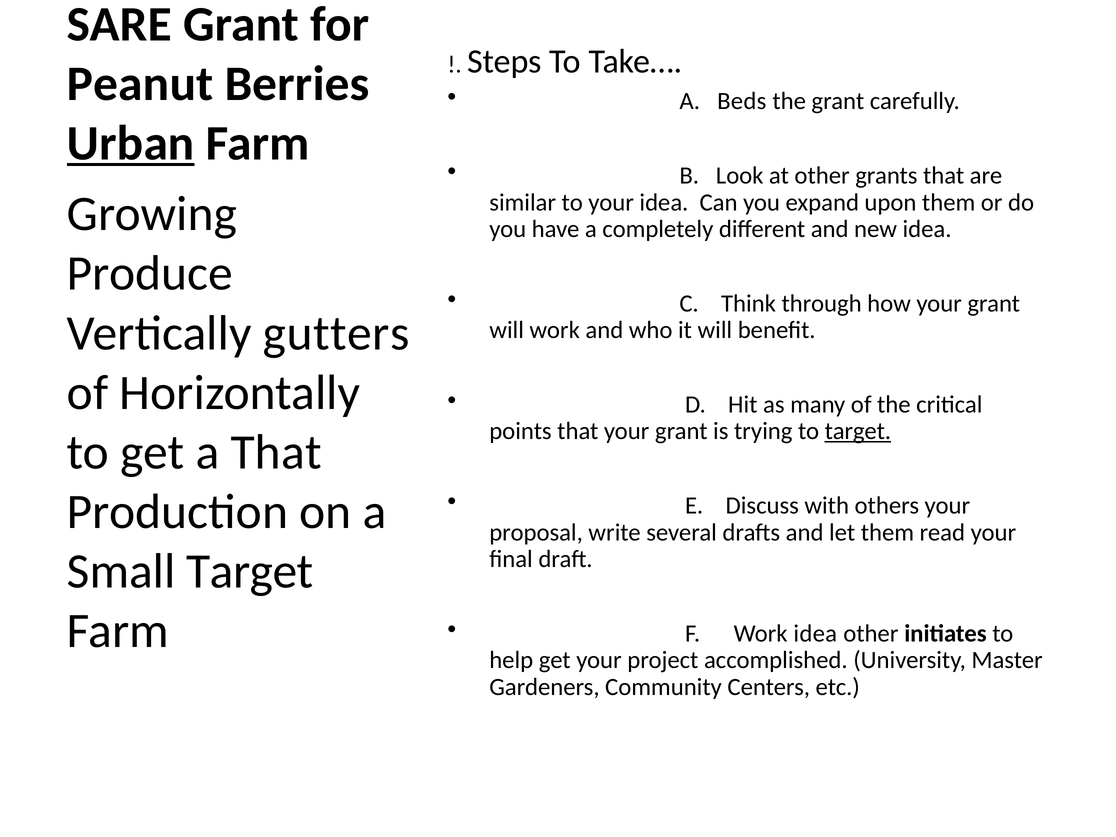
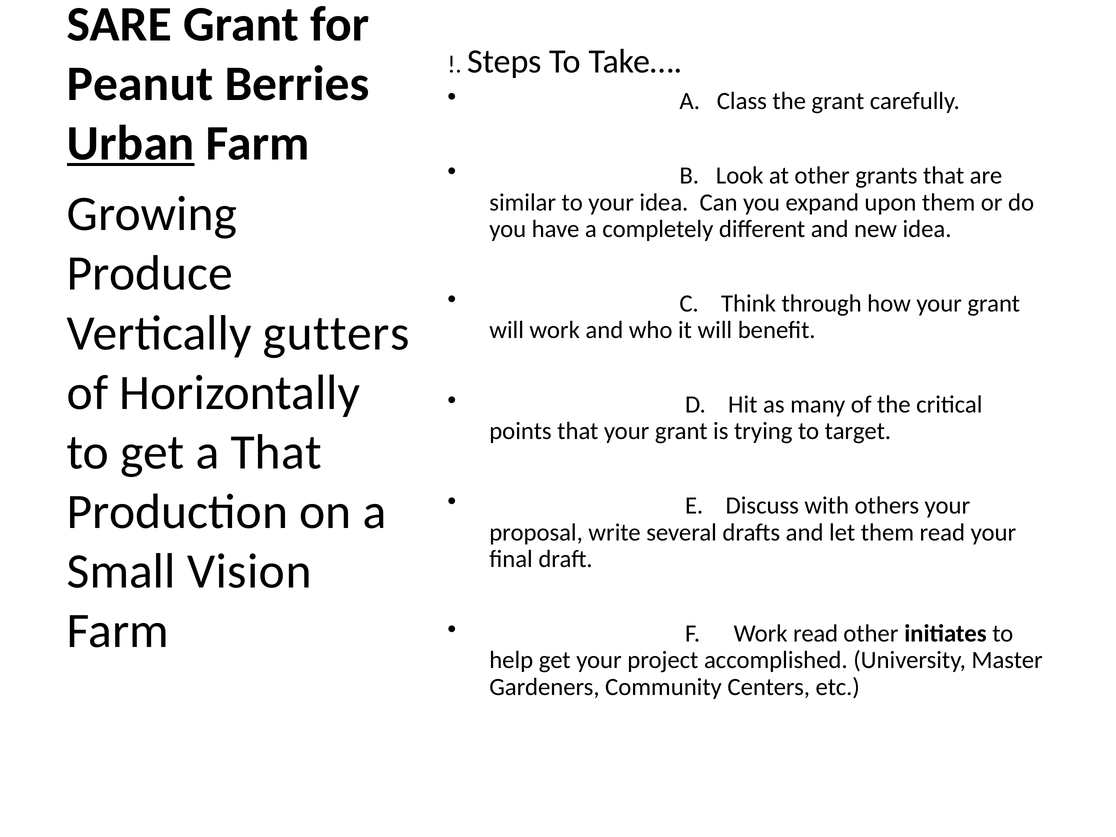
Beds: Beds -> Class
target at (858, 431) underline: present -> none
Small Target: Target -> Vision
Work idea: idea -> read
